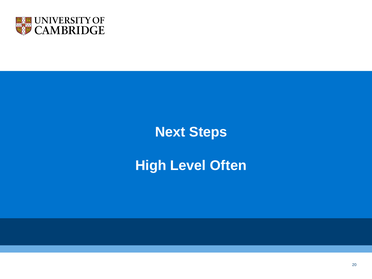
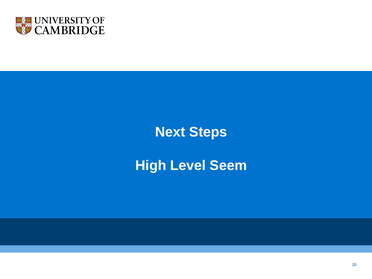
Often: Often -> Seem
